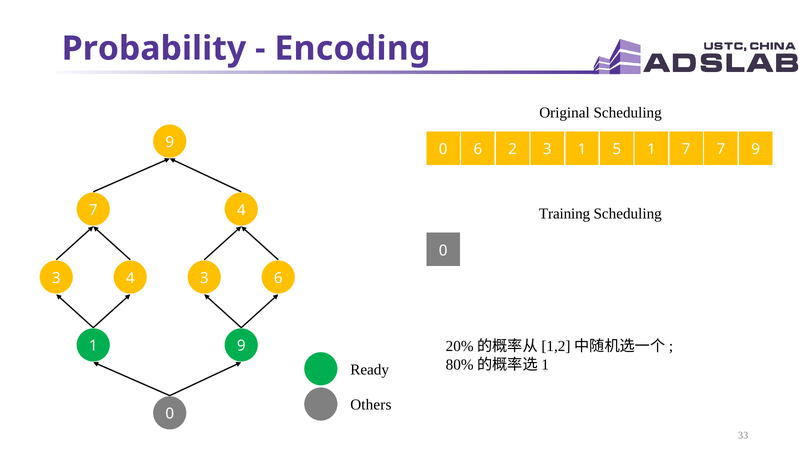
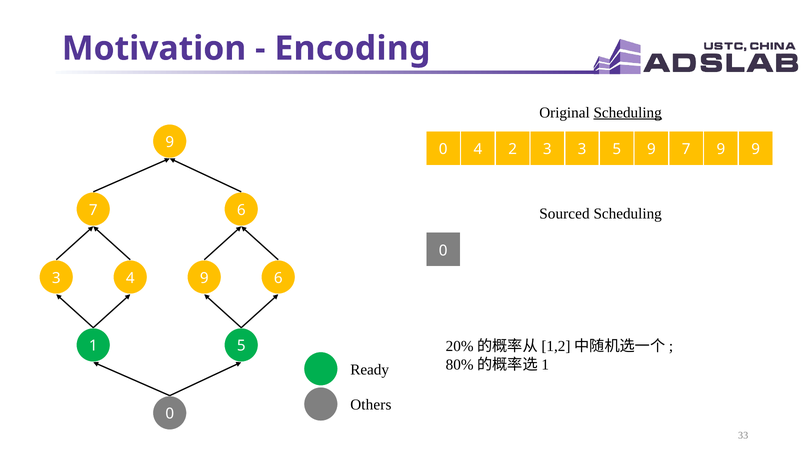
Probability: Probability -> Motivation
Scheduling at (628, 112) underline: none -> present
0 6: 6 -> 4
3 1: 1 -> 3
5 1: 1 -> 9
7 7: 7 -> 9
7 4: 4 -> 6
Training: Training -> Sourced
4 3: 3 -> 9
1 9: 9 -> 5
